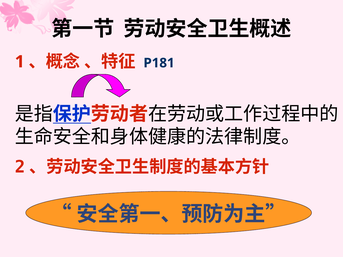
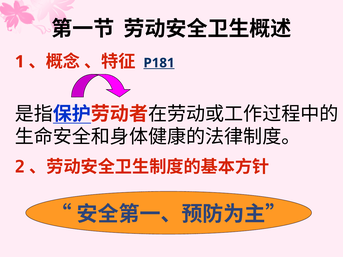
P181 underline: none -> present
